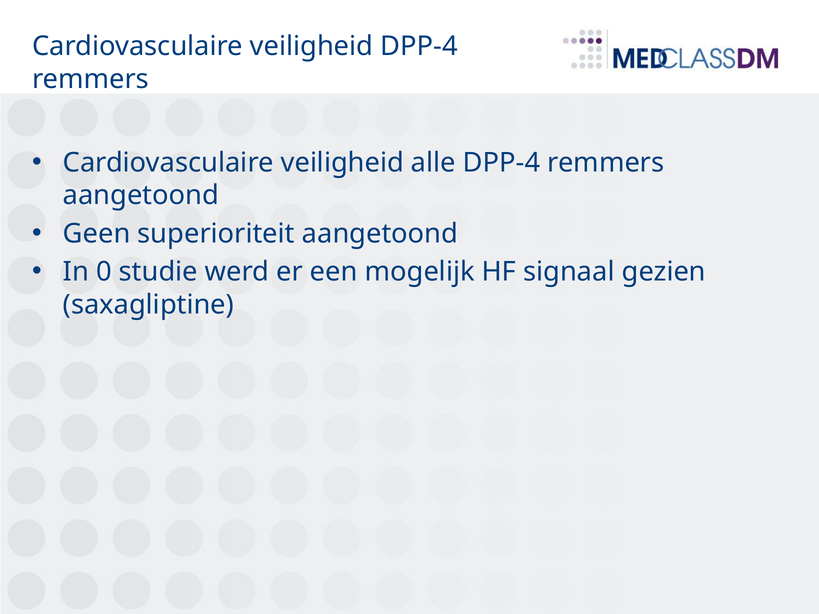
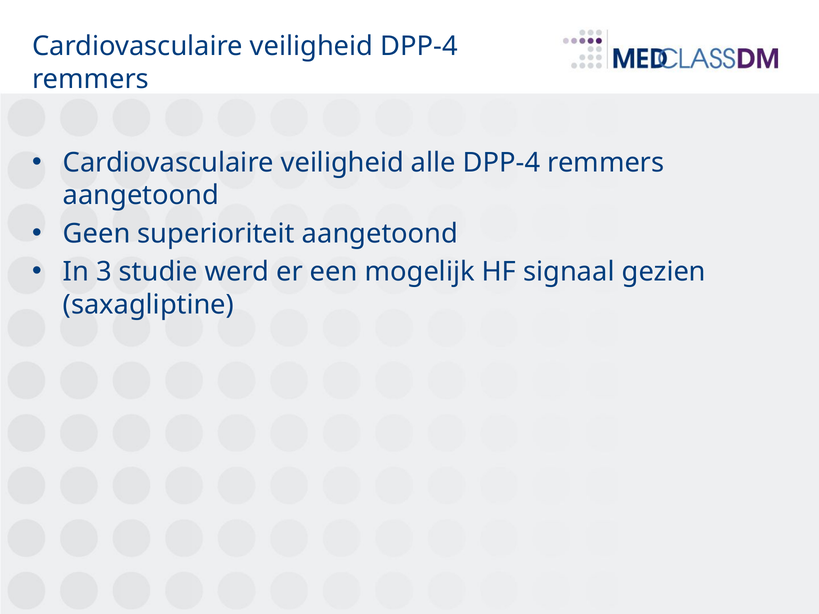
0: 0 -> 3
